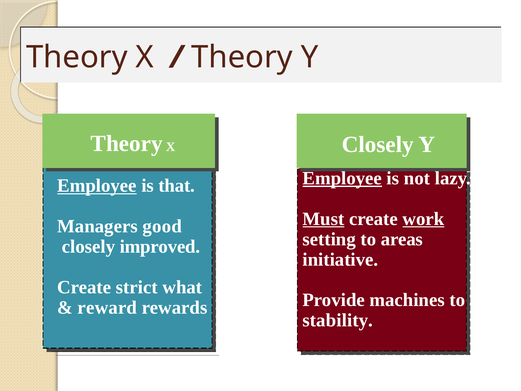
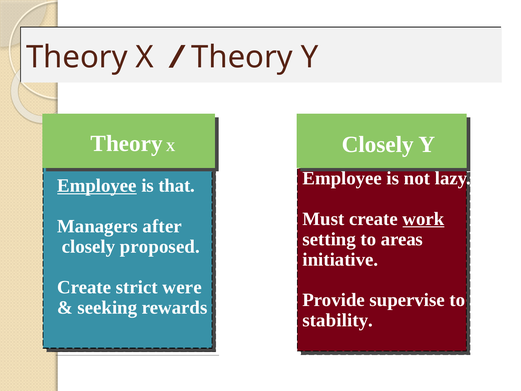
Employee at (342, 178) underline: present -> none
Must underline: present -> none
good: good -> after
improved: improved -> proposed
what: what -> were
machines: machines -> supervise
reward: reward -> seeking
